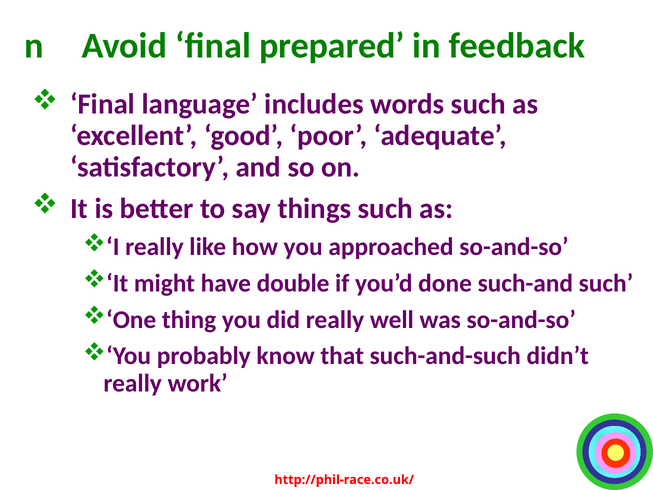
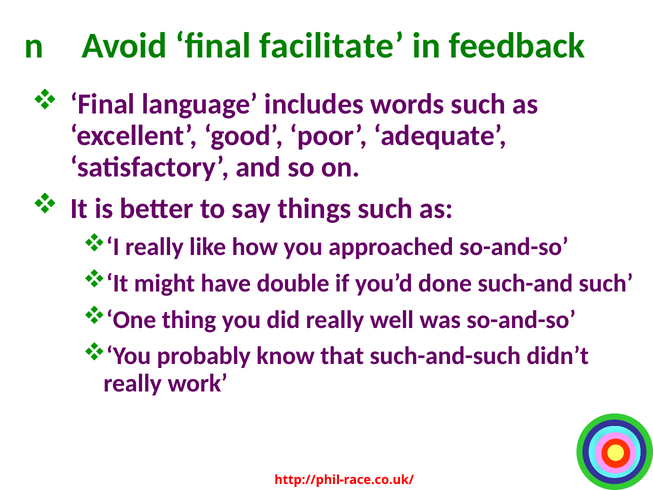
prepared: prepared -> facilitate
